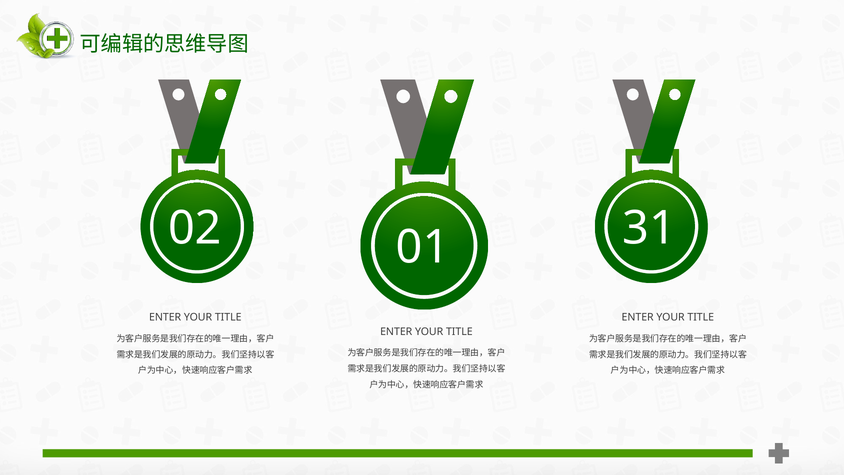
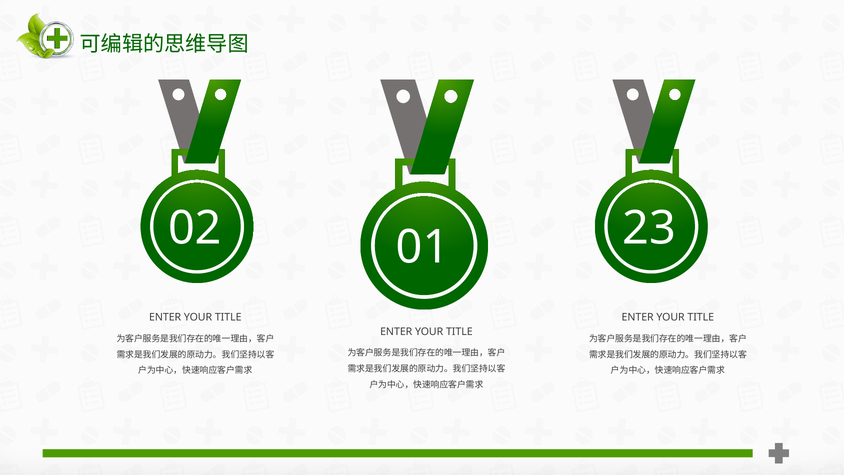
31: 31 -> 23
